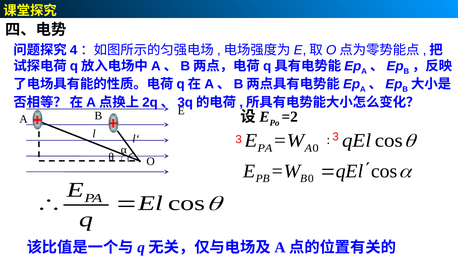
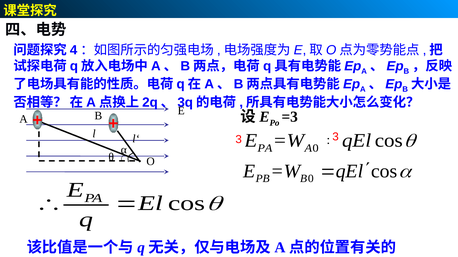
=2: =2 -> =3
